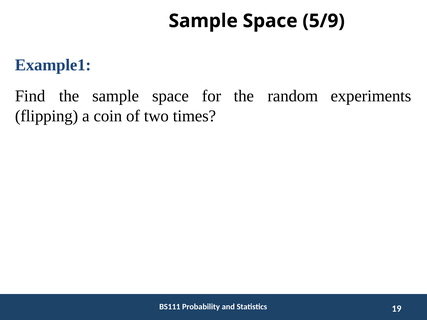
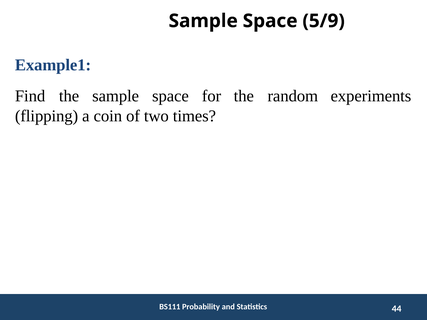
19: 19 -> 44
